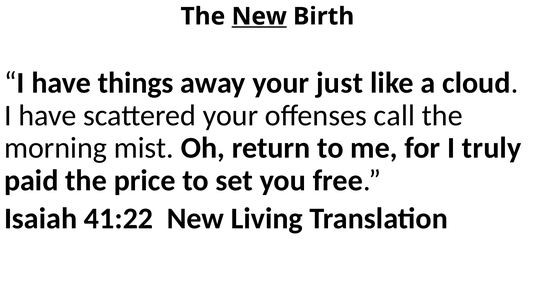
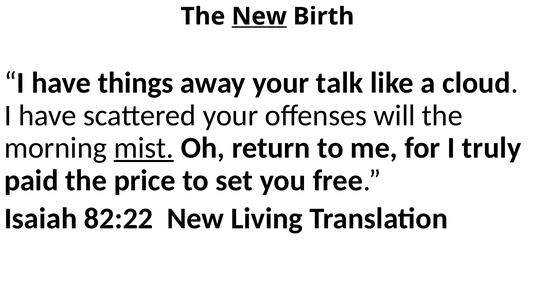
just: just -> talk
call: call -> will
mist underline: none -> present
41:22: 41:22 -> 82:22
